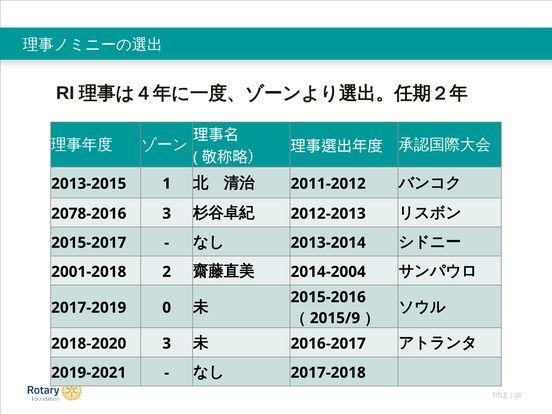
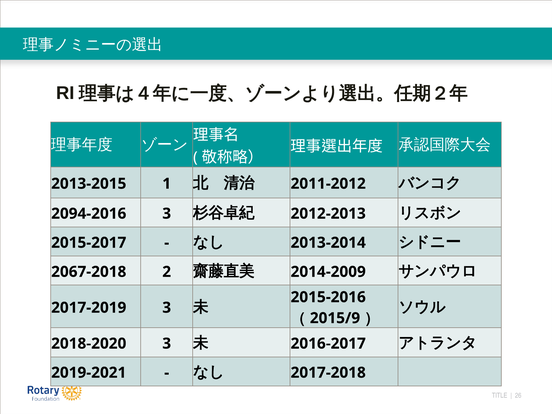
2078-2016: 2078-2016 -> 2094-2016
2001-2018: 2001-2018 -> 2067-2018
2014-2004: 2014-2004 -> 2014-2009
2017-2019 0: 0 -> 3
